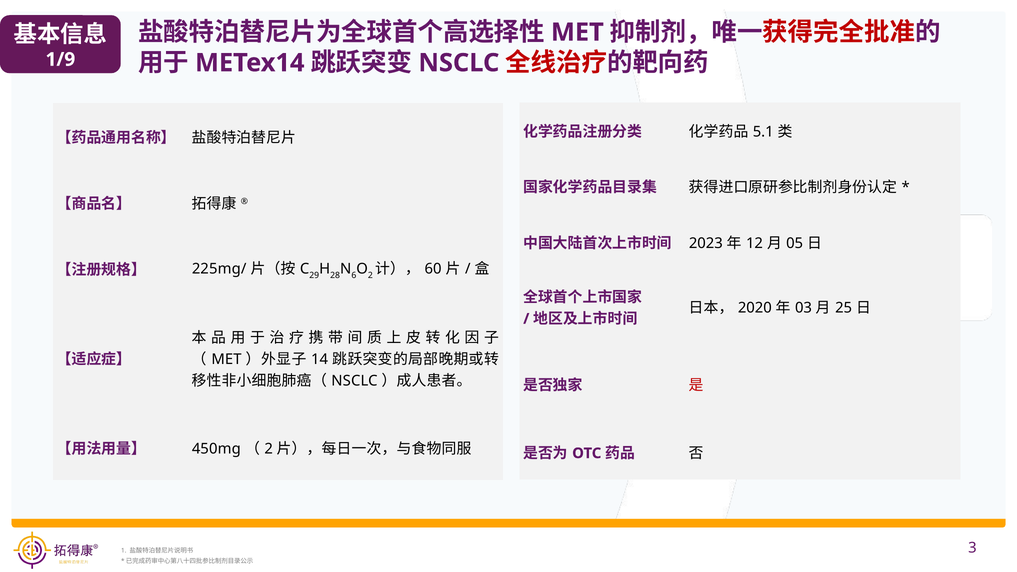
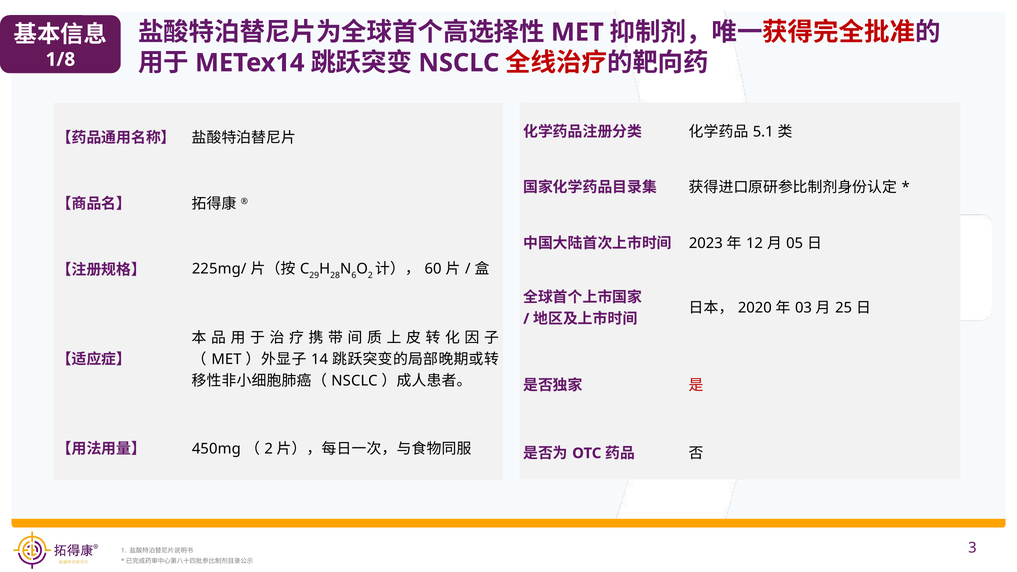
1/9: 1/9 -> 1/8
